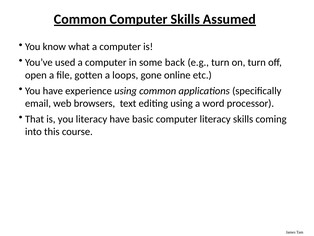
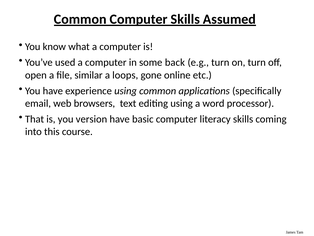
gotten: gotten -> similar
you literacy: literacy -> version
